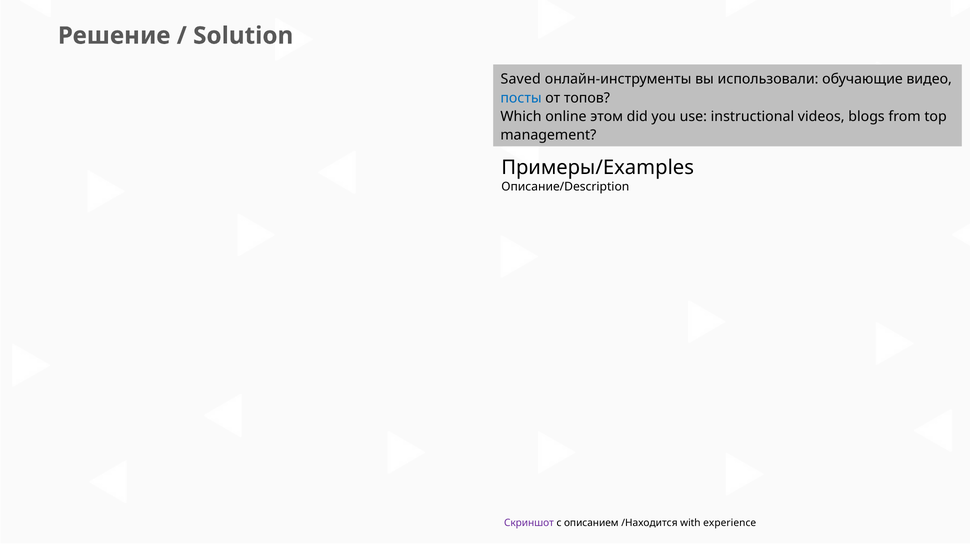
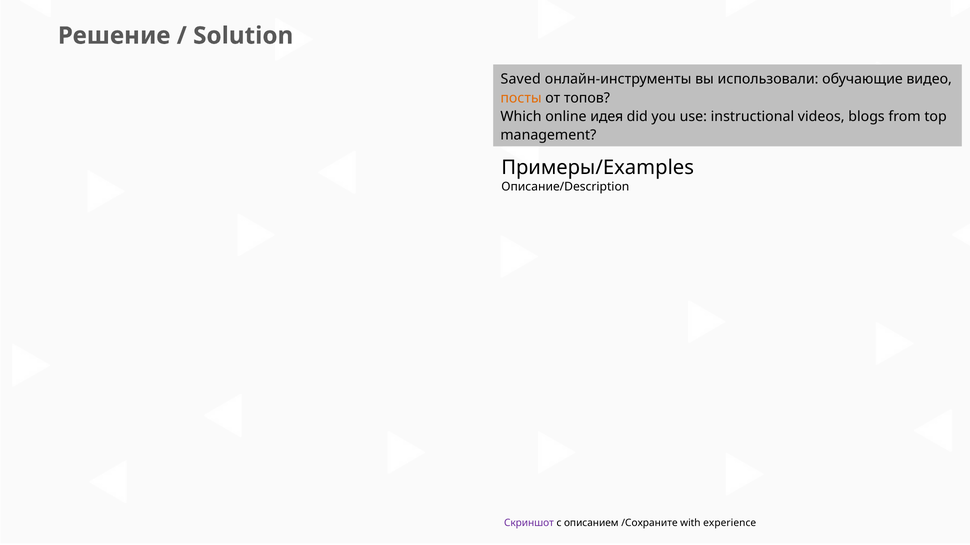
посты colour: blue -> orange
этом: этом -> идея
/Находится: /Находится -> /Сохраните
